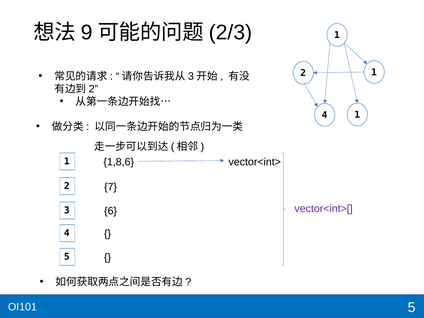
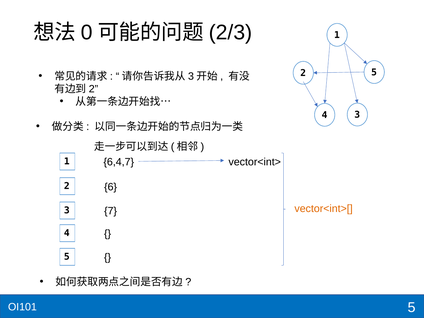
9: 9 -> 0
2 1: 1 -> 5
4 1: 1 -> 3
1,8,6: 1,8,6 -> 6,4,7
7: 7 -> 6
vector<int>[ colour: purple -> orange
6: 6 -> 7
